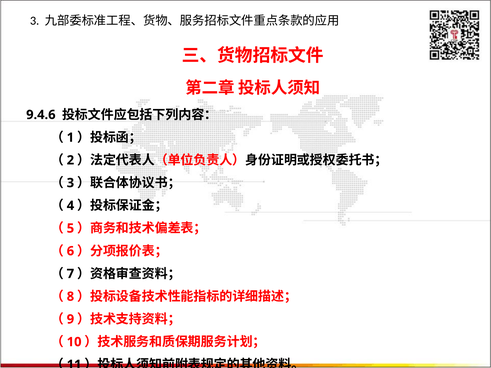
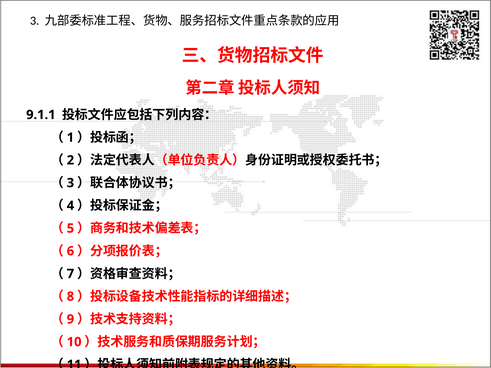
9.4.6: 9.4.6 -> 9.1.1
